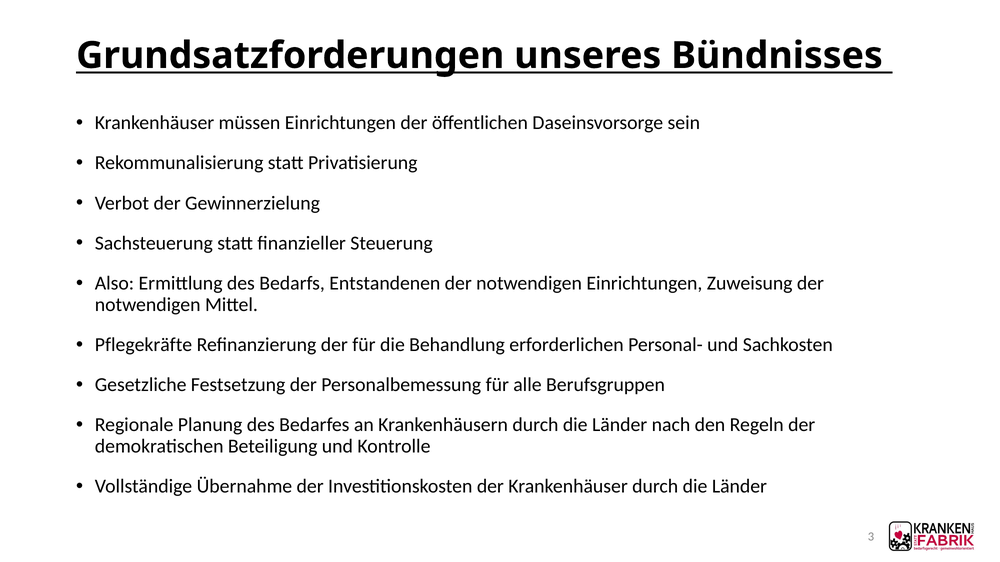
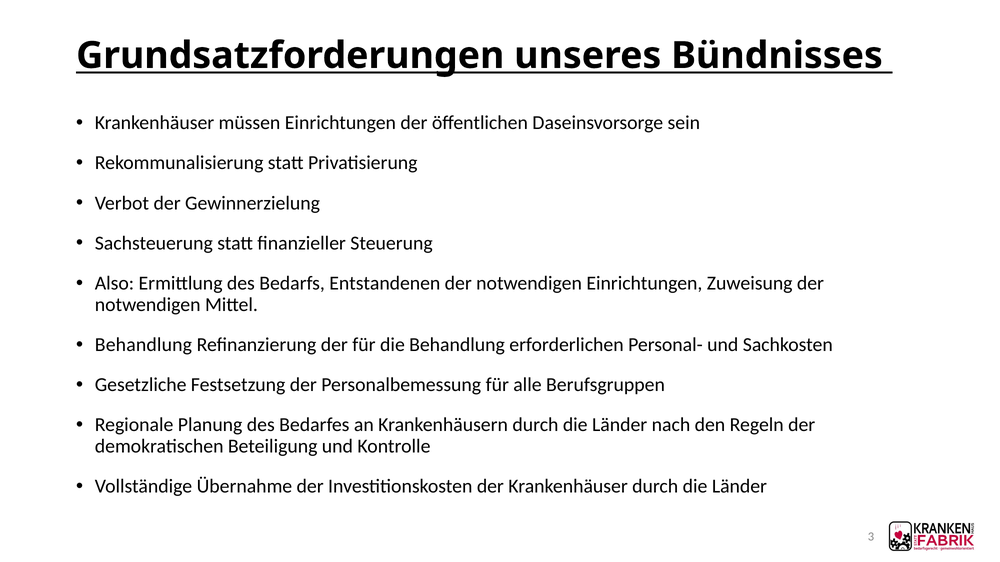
Pflegekräfte at (144, 345): Pflegekräfte -> Behandlung
